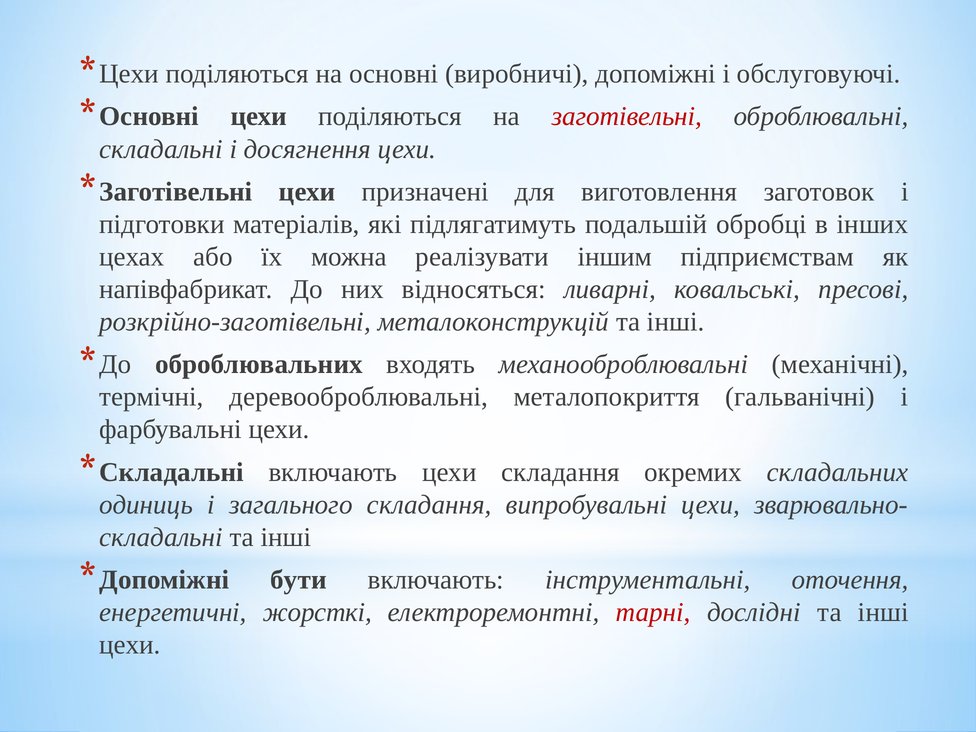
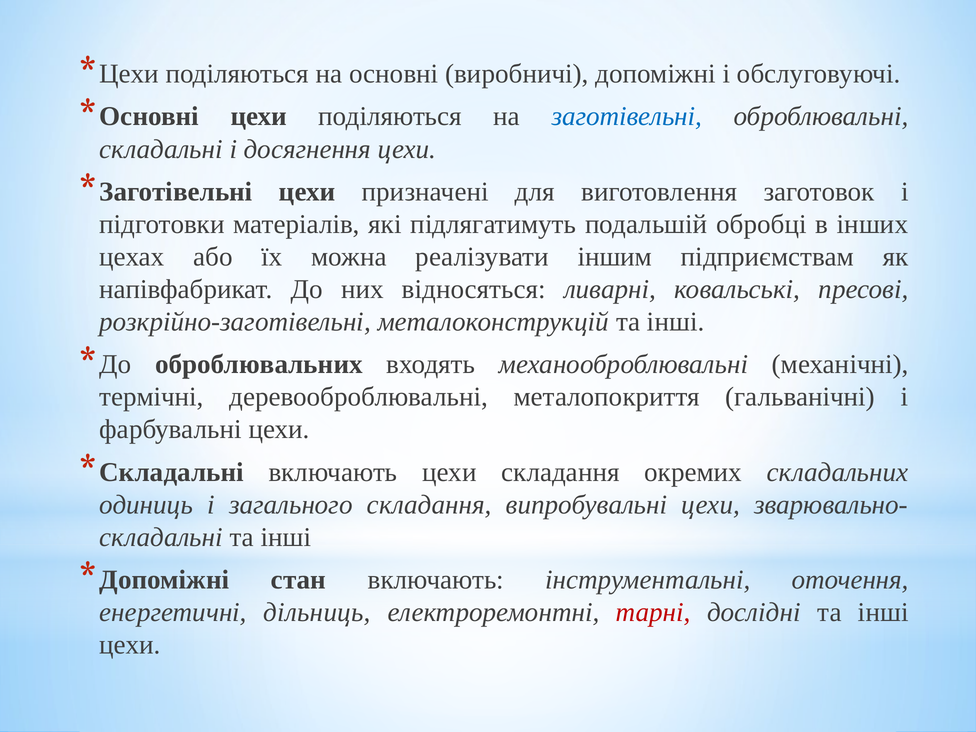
заготівельні colour: red -> blue
бути: бути -> стан
жорсткі: жорсткі -> дільниць
